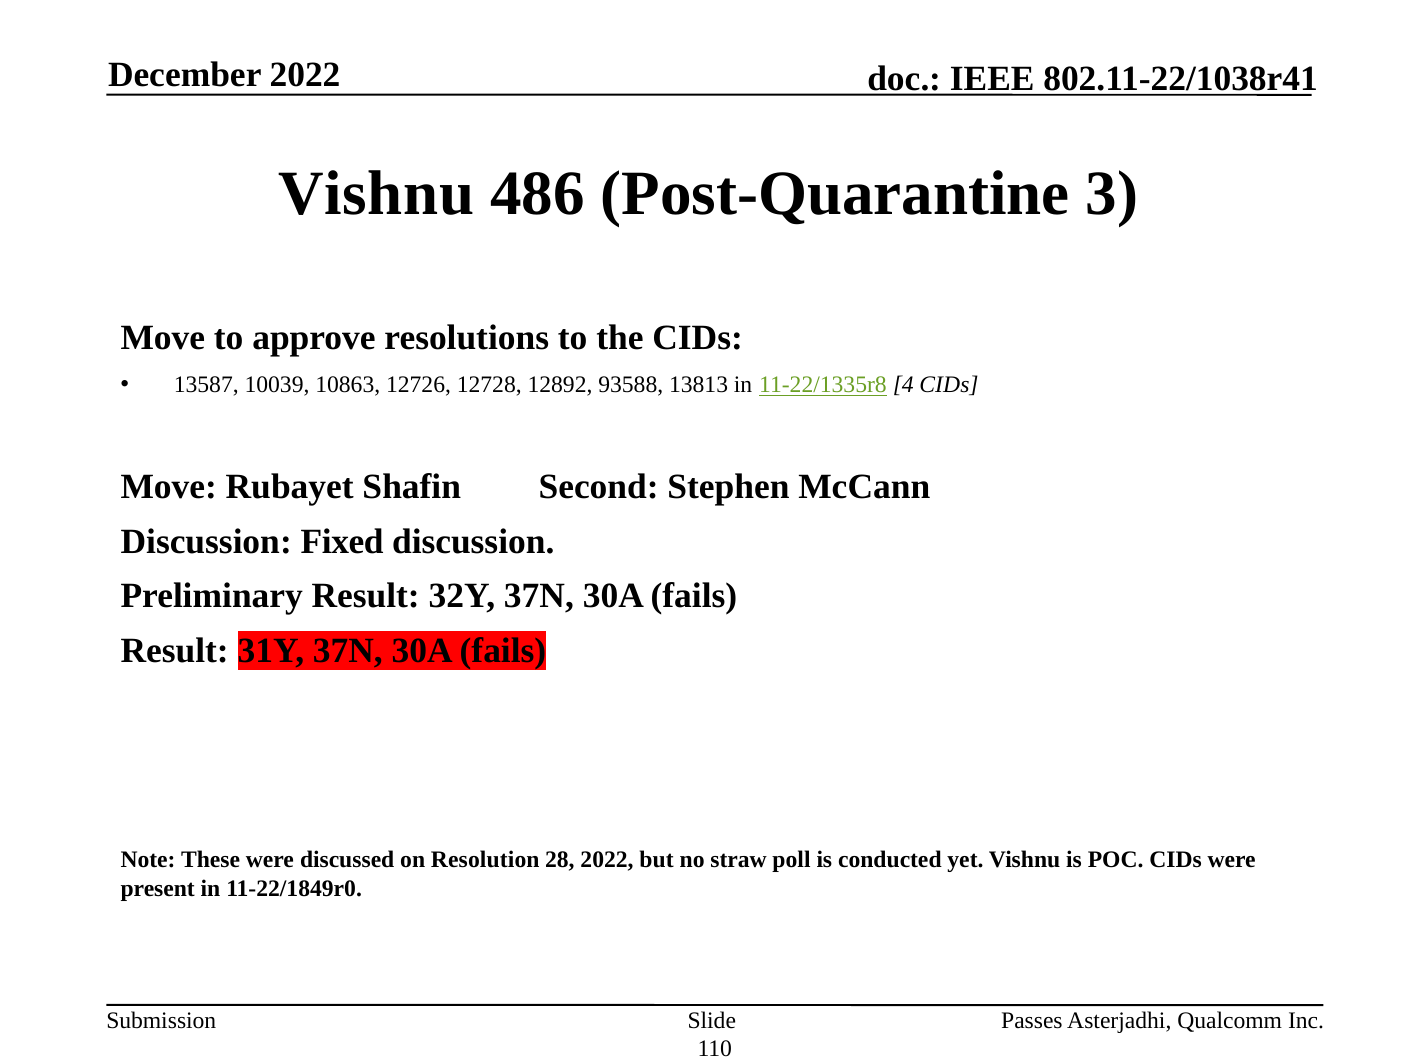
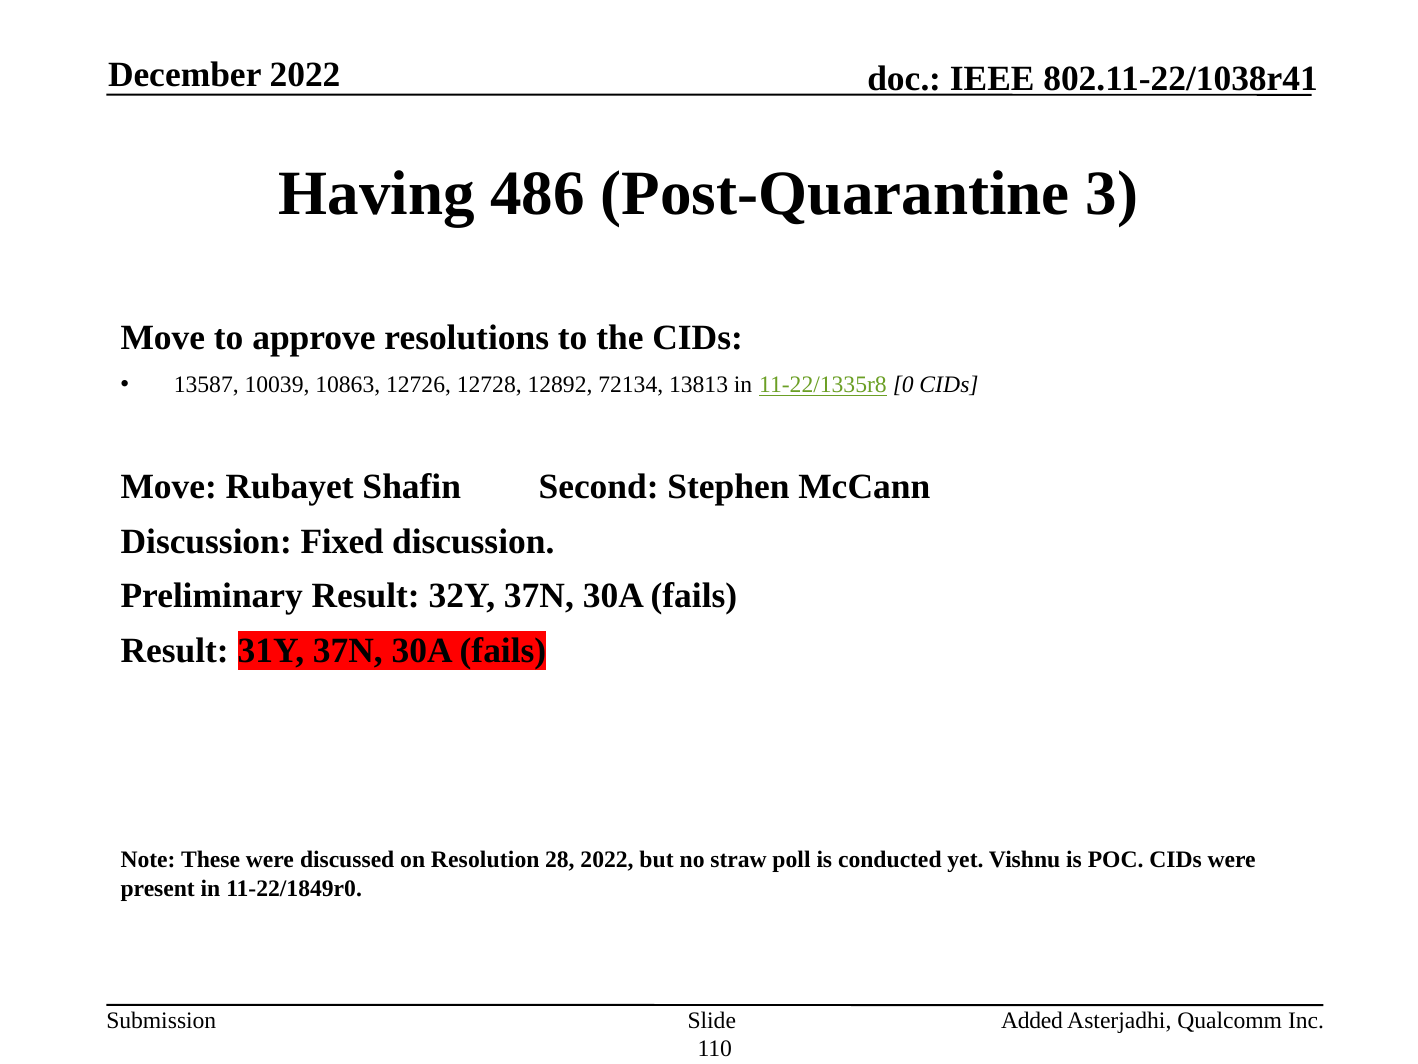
Vishnu at (376, 193): Vishnu -> Having
93588: 93588 -> 72134
4: 4 -> 0
Passes: Passes -> Added
